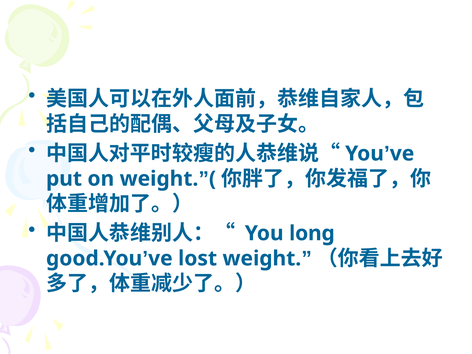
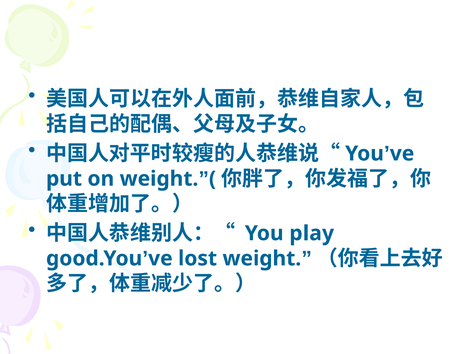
long: long -> play
